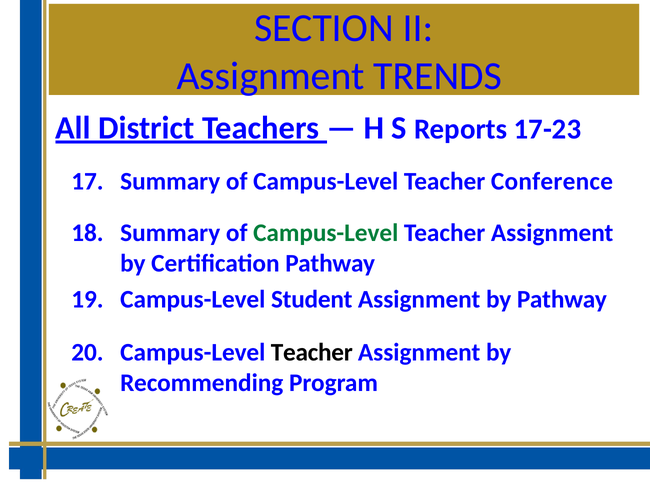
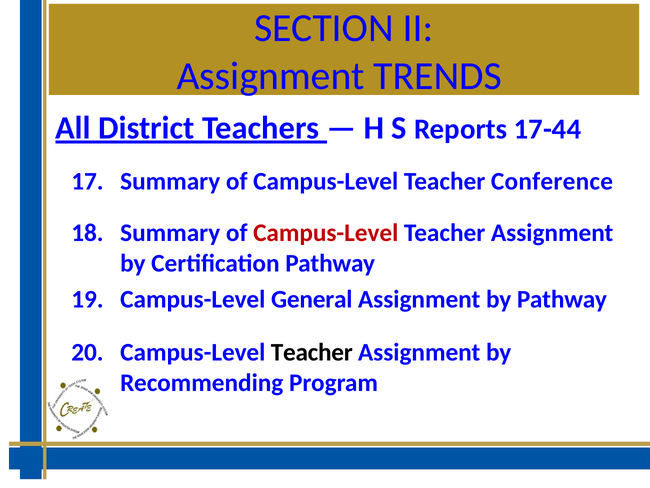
17-23: 17-23 -> 17-44
Campus-Level at (326, 233) colour: green -> red
Student: Student -> General
